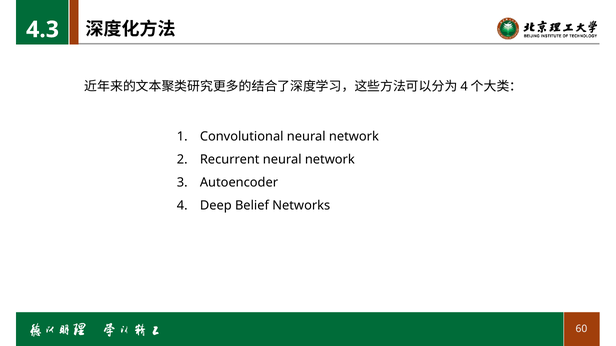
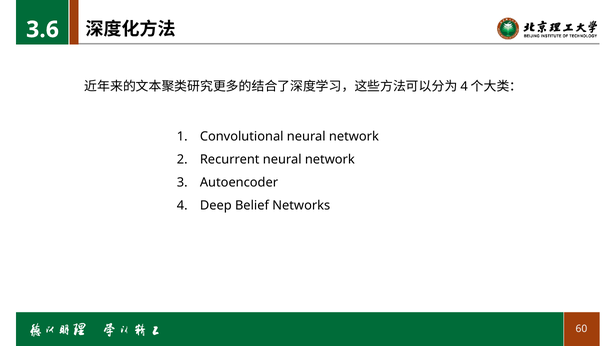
4.3: 4.3 -> 3.6
